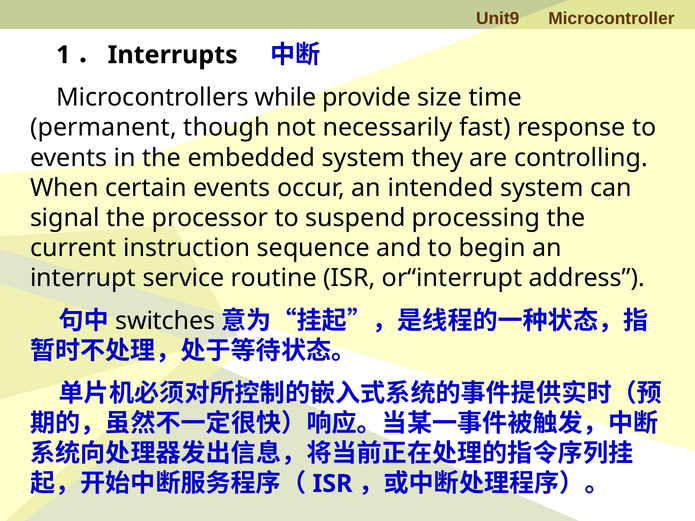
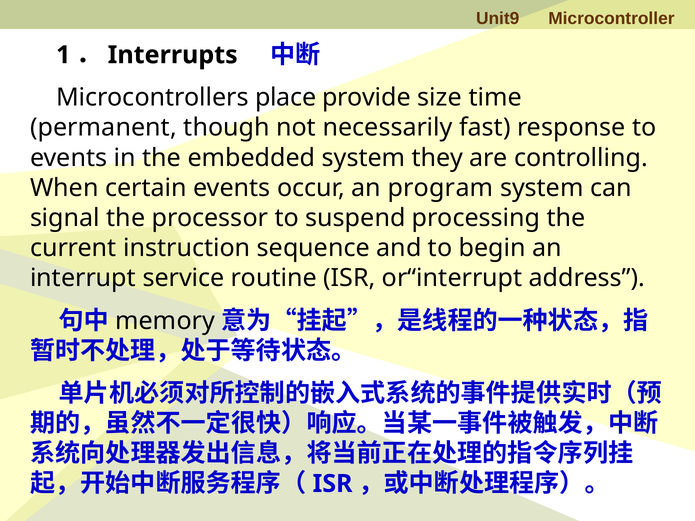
while: while -> place
intended: intended -> program
switches: switches -> memory
